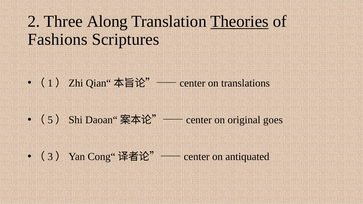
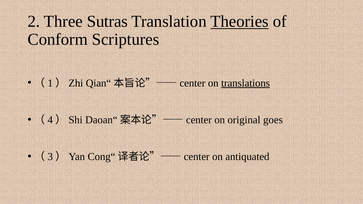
Along: Along -> Sutras
Fashions: Fashions -> Conform
translations underline: none -> present
5: 5 -> 4
